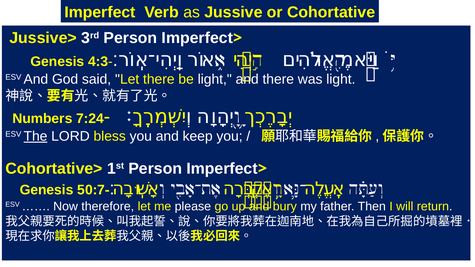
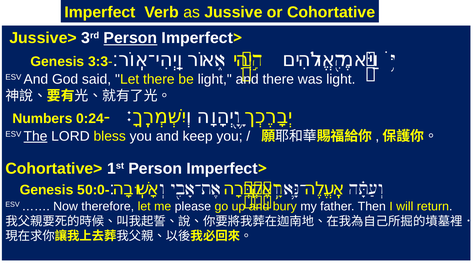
Person at (130, 38) underline: none -> present
4:3: 4:3 -> 3:3
7:24: 7:24 -> 0:24
50:7: 50:7 -> 50:0
